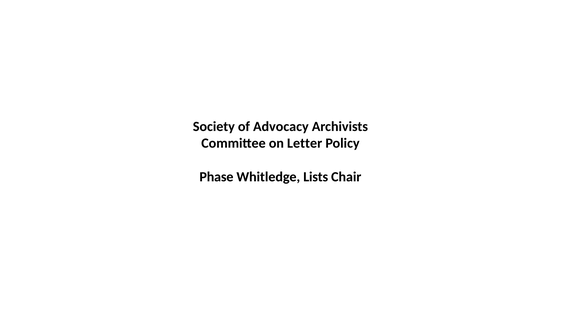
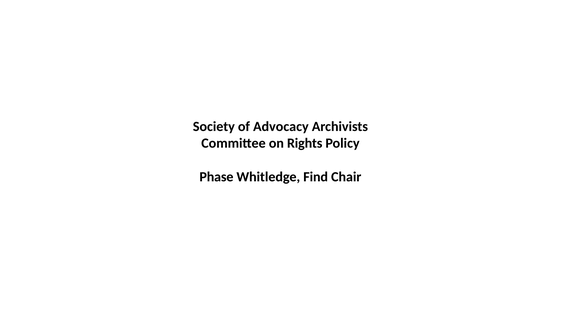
Letter: Letter -> Rights
Lists: Lists -> Find
